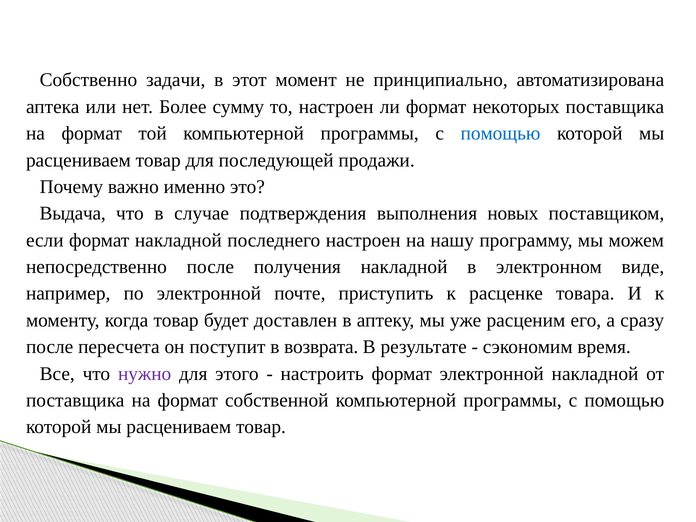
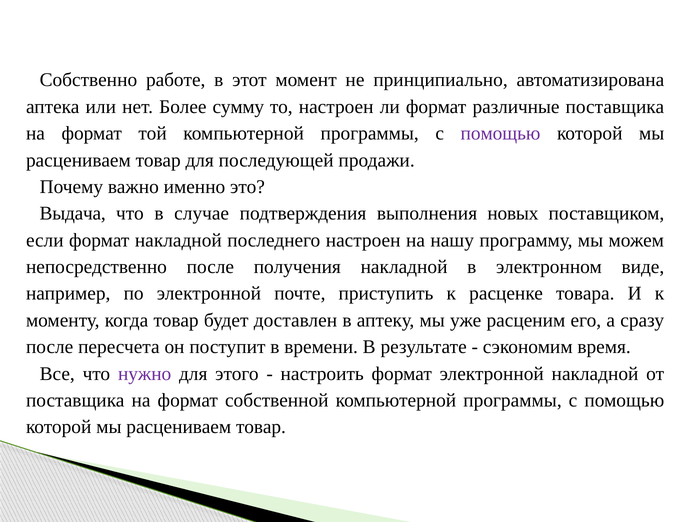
задачи: задачи -> работе
некоторых: некоторых -> различные
помощью at (501, 133) colour: blue -> purple
возврата: возврата -> времени
